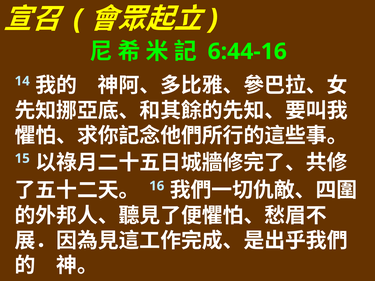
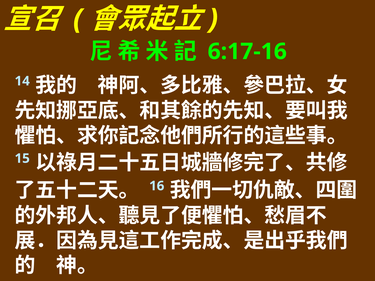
6:44-16: 6:44-16 -> 6:17-16
